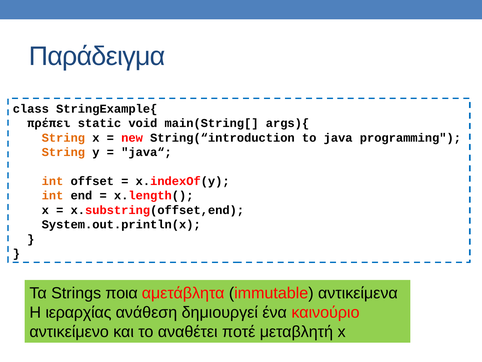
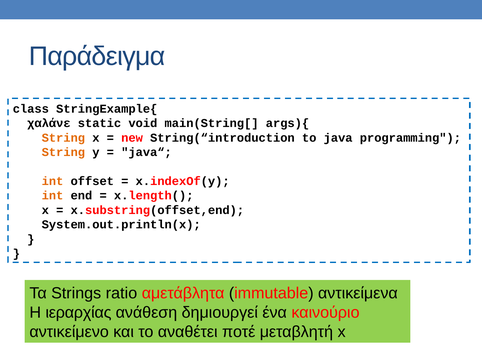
πρέπει: πρέπει -> χαλάνε
ποια: ποια -> ratio
